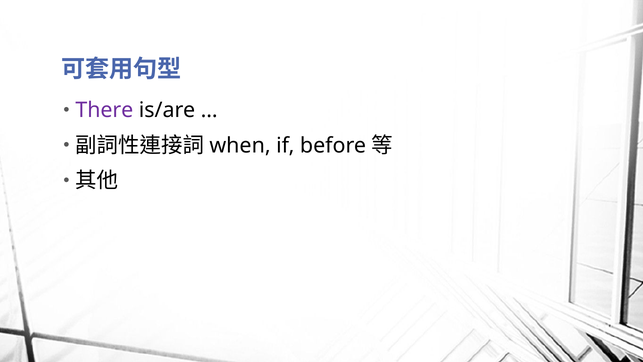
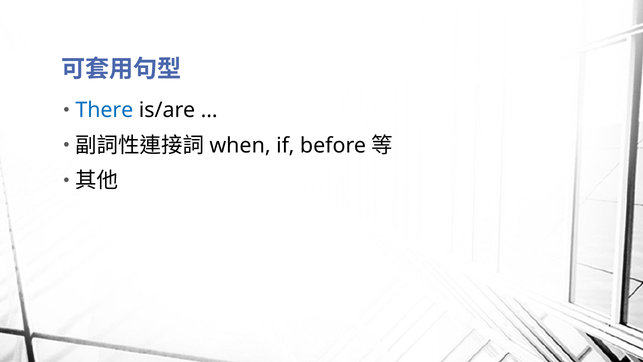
There colour: purple -> blue
